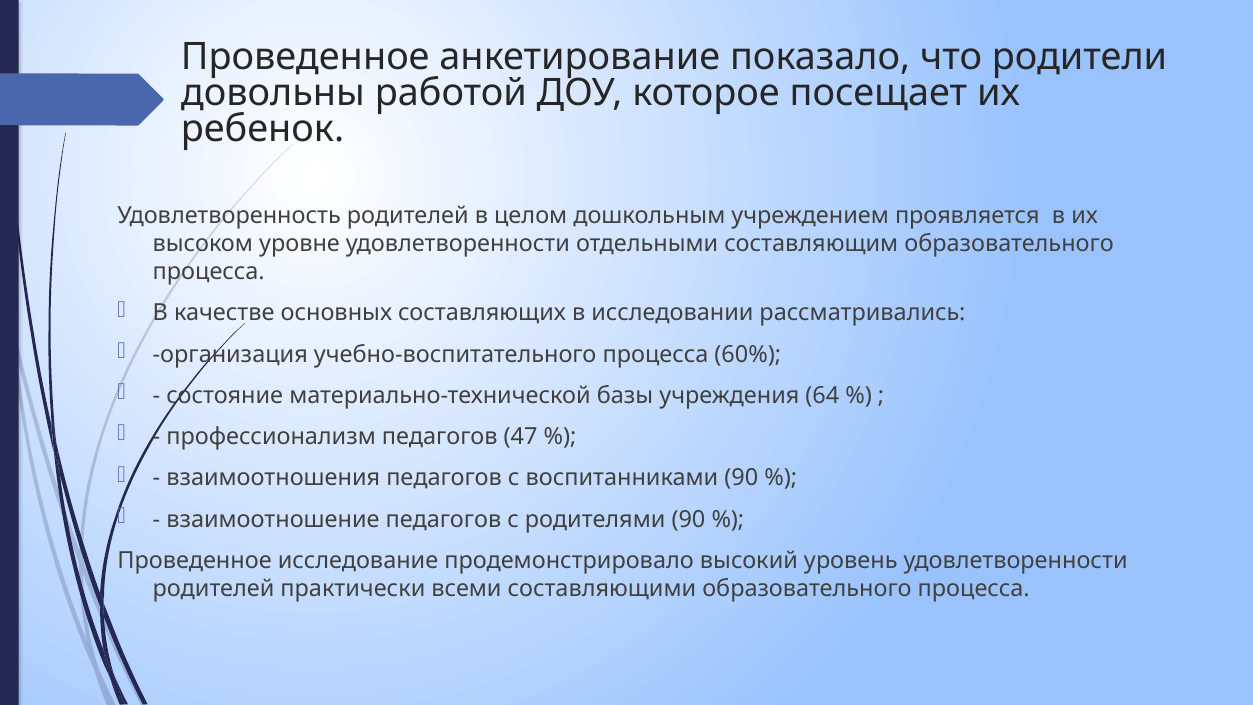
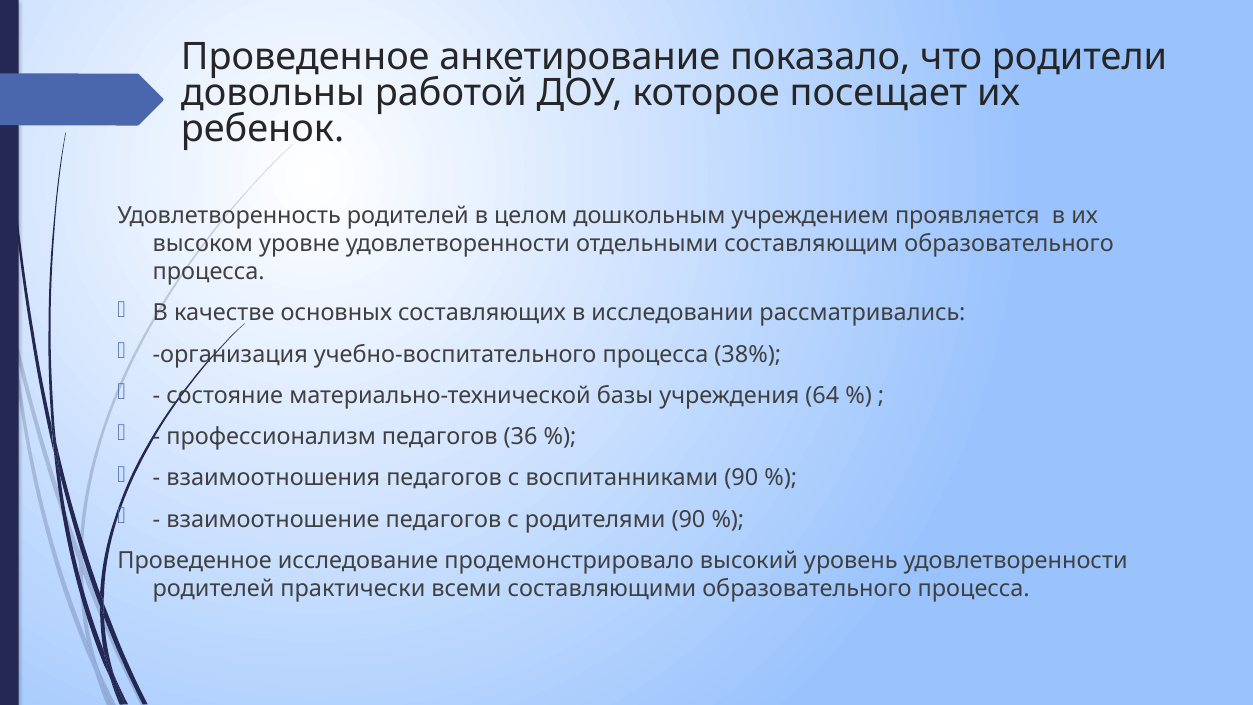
60%: 60% -> 38%
47: 47 -> 36
